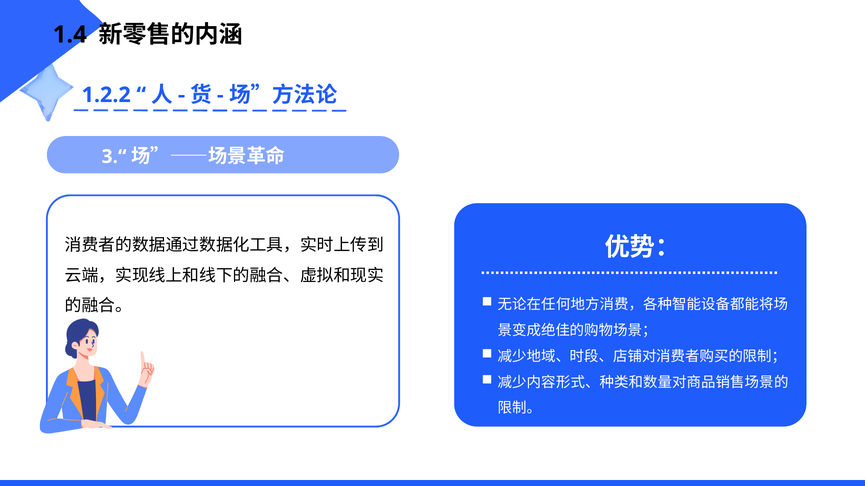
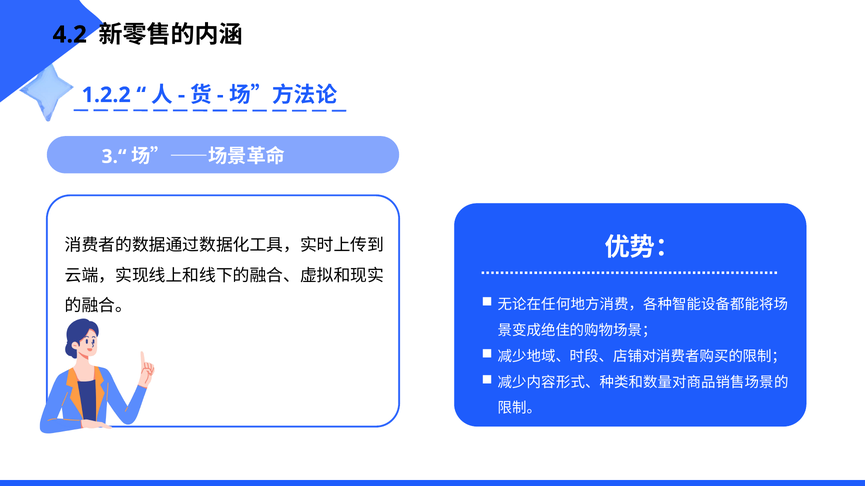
1.4: 1.4 -> 4.2
